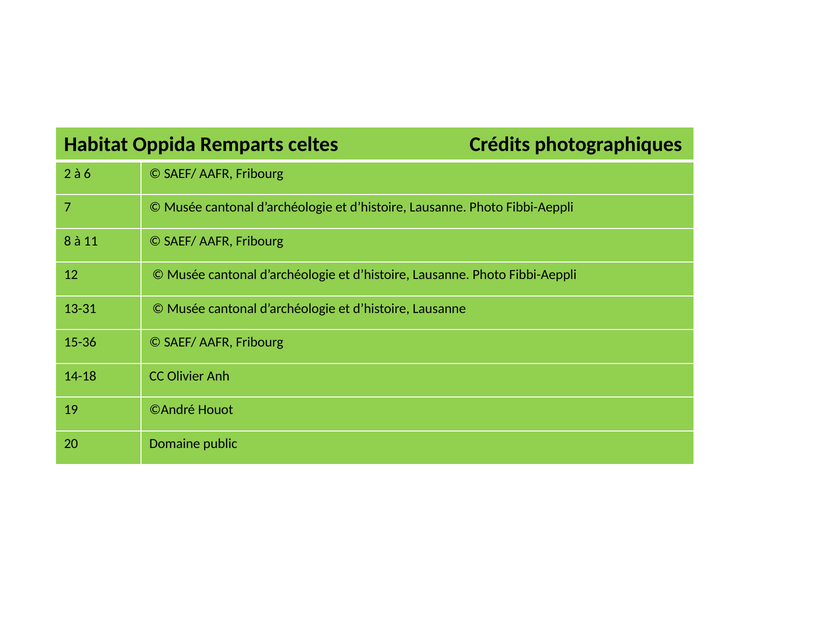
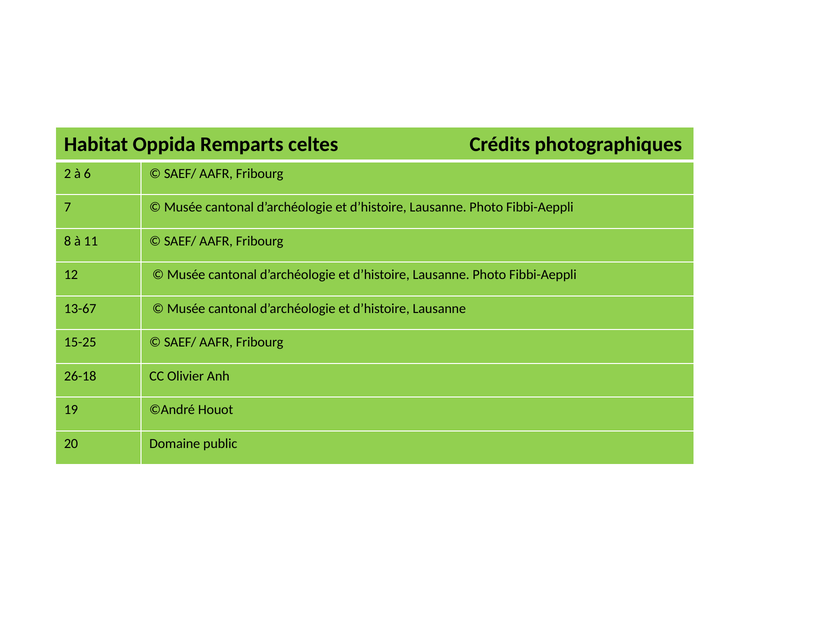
13-31: 13-31 -> 13-67
15-36: 15-36 -> 15-25
14-18: 14-18 -> 26-18
